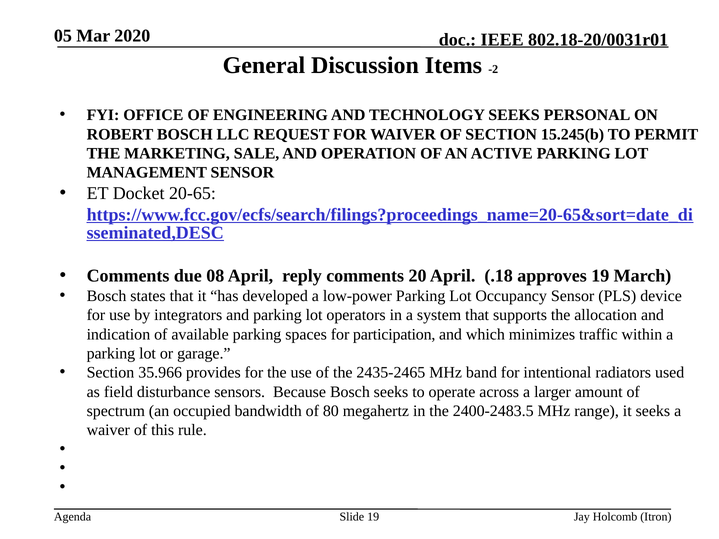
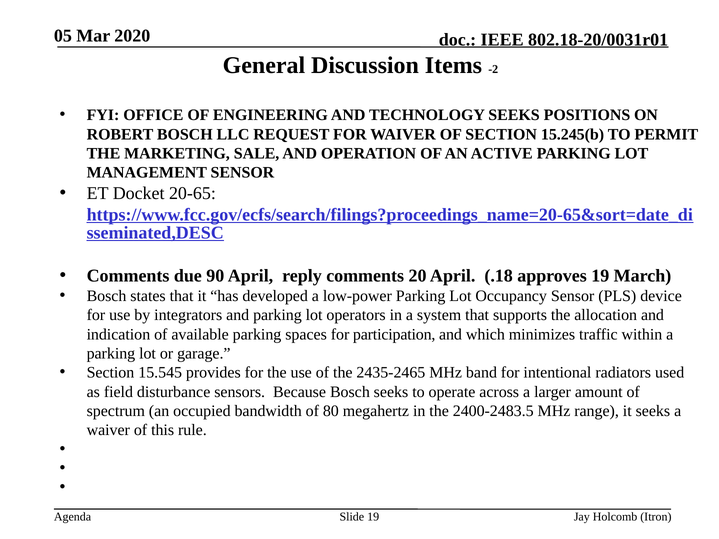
PERSONAL: PERSONAL -> POSITIONS
08: 08 -> 90
35.966: 35.966 -> 15.545
